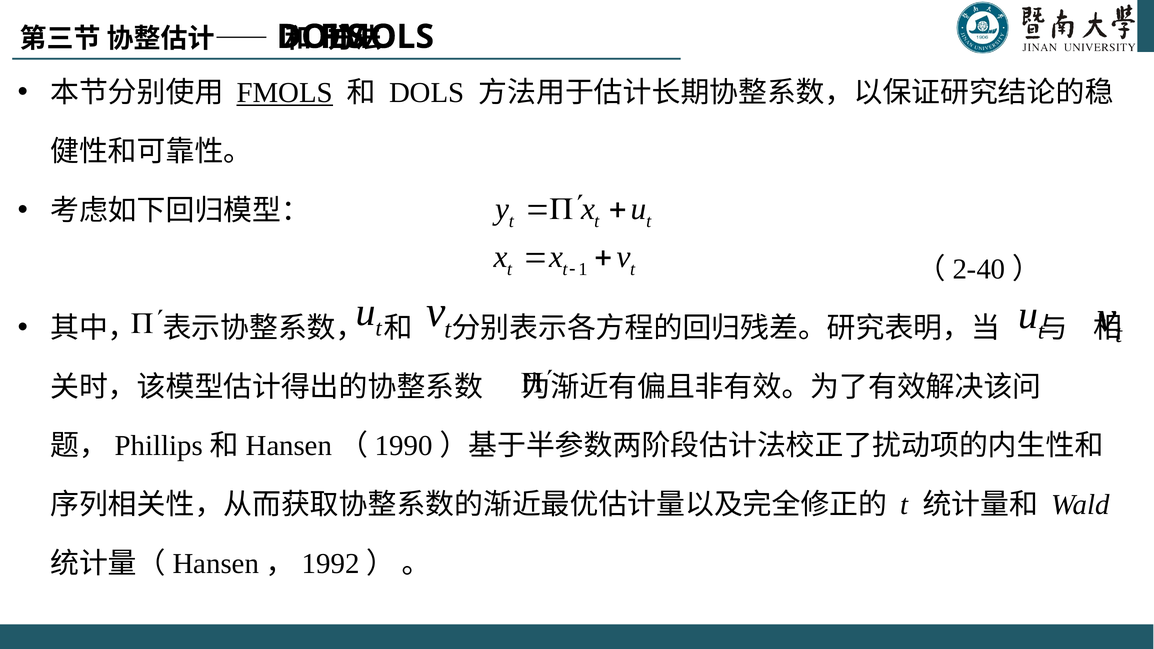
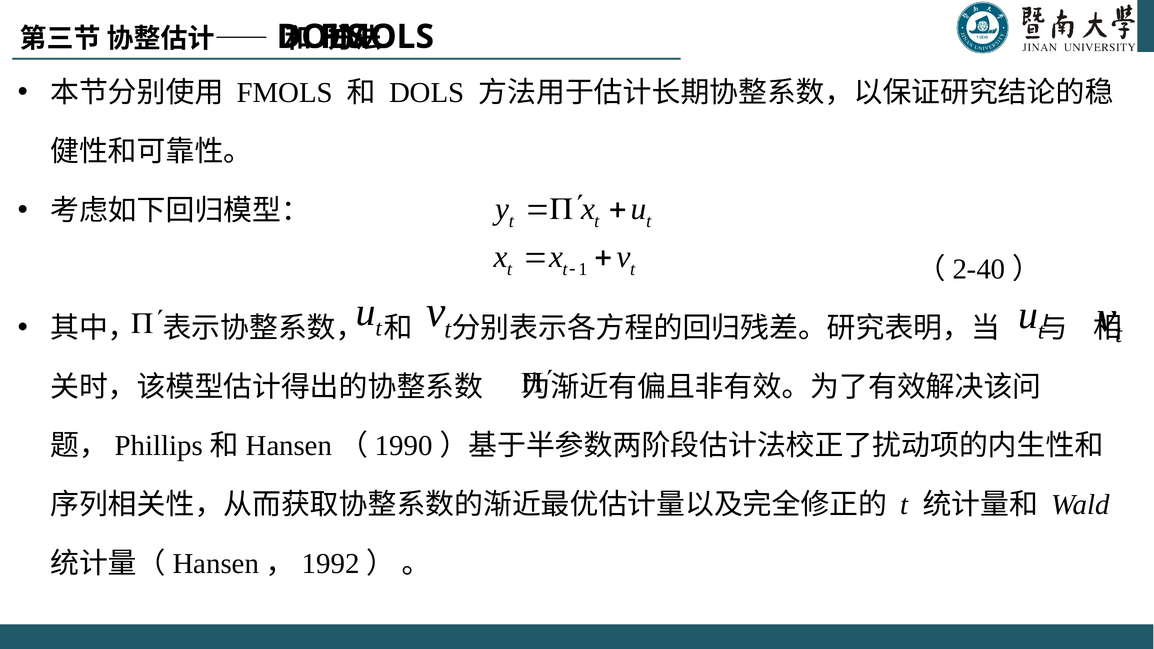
FMOLS at (285, 93) underline: present -> none
